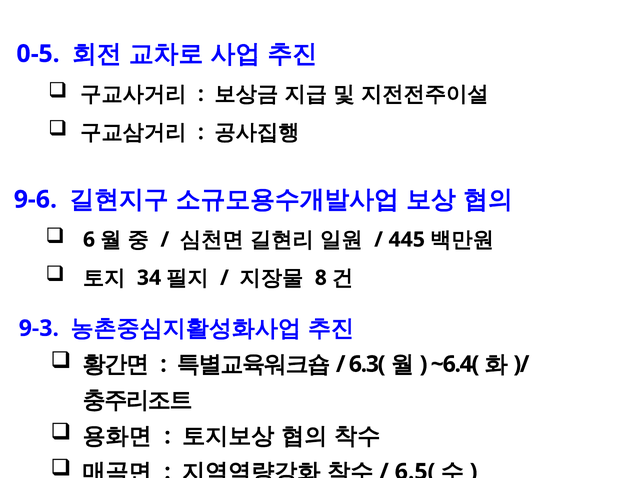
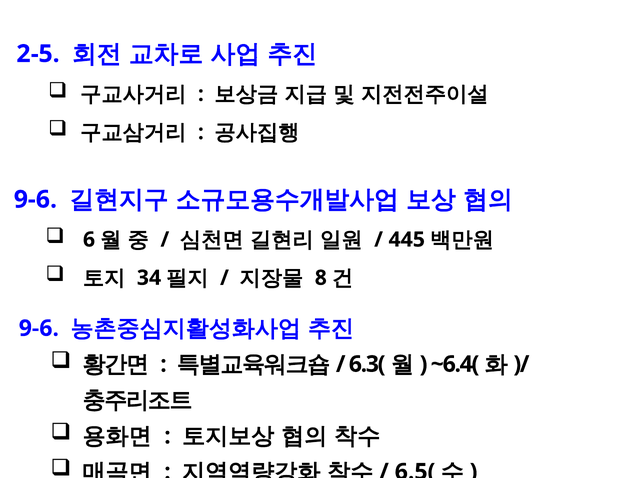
0-5: 0-5 -> 2-5
9-3 at (39, 329): 9-3 -> 9-6
